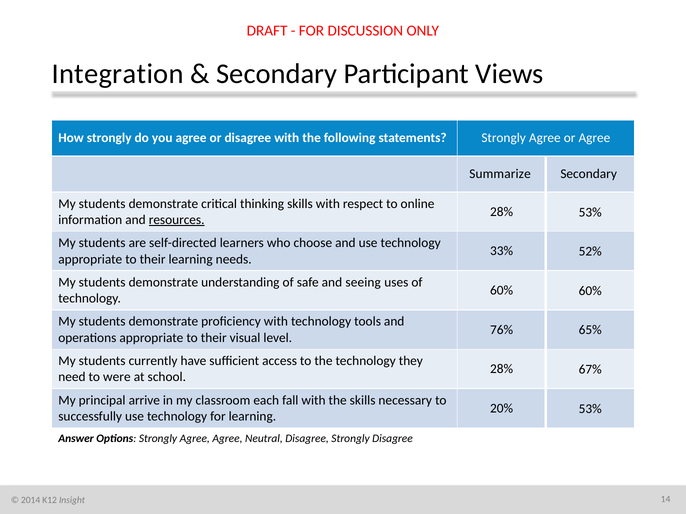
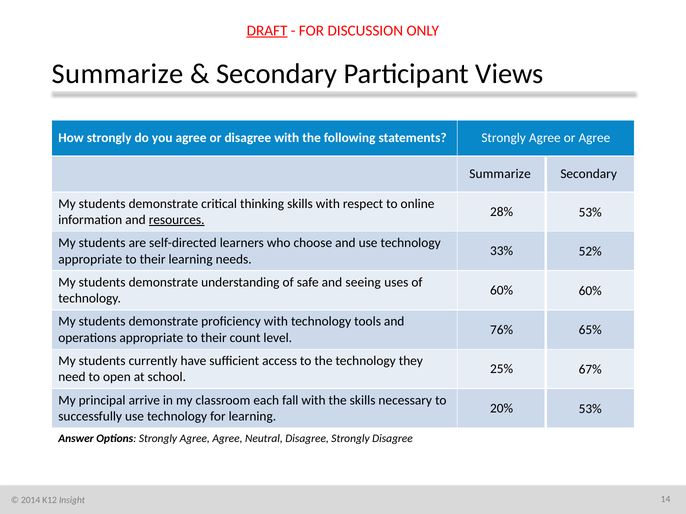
DRAFT underline: none -> present
Integration at (118, 74): Integration -> Summarize
visual: visual -> count
28% at (502, 369): 28% -> 25%
were: were -> open
